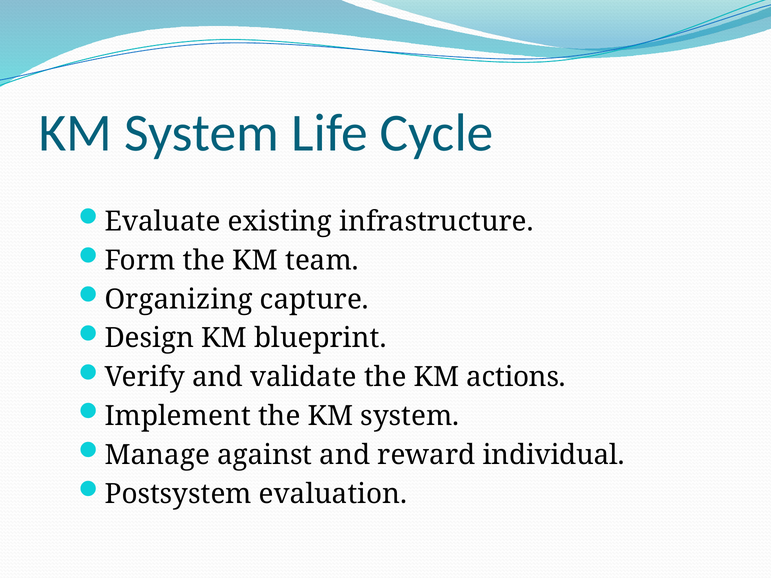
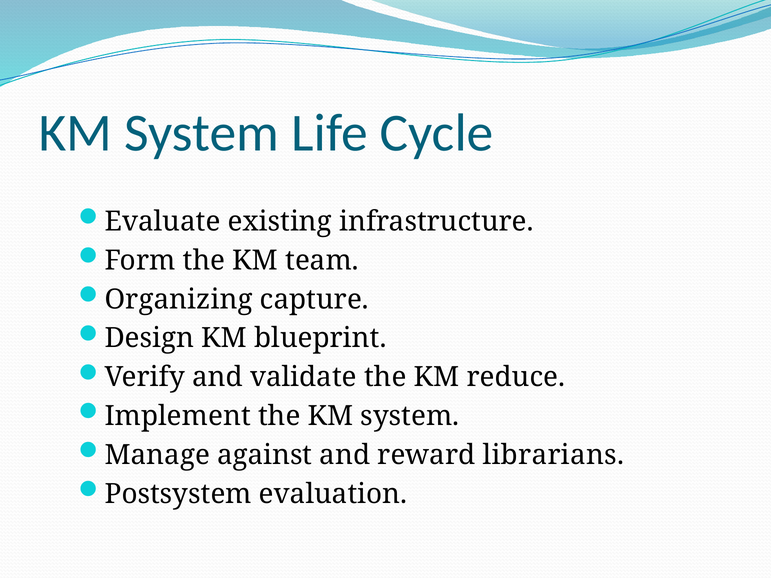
actions: actions -> reduce
individual: individual -> librarians
